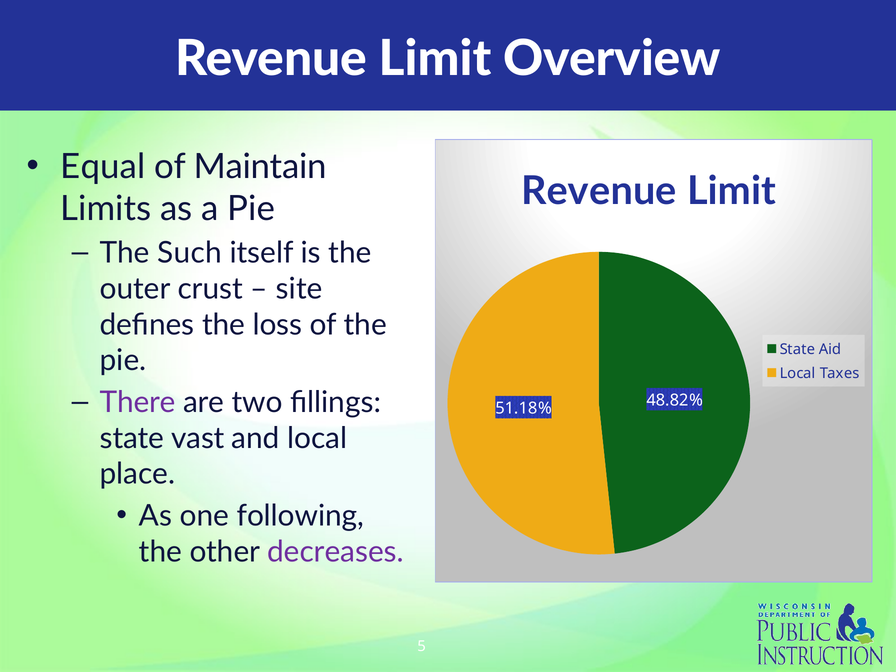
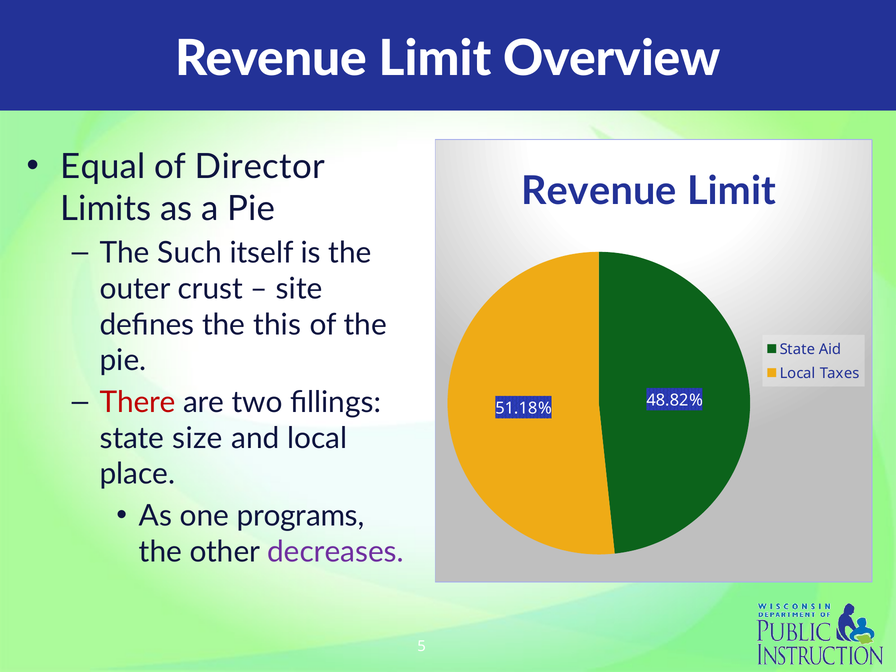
Maintain: Maintain -> Director
loss: loss -> this
There colour: purple -> red
vast: vast -> size
following: following -> programs
